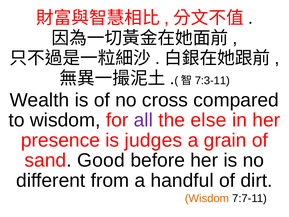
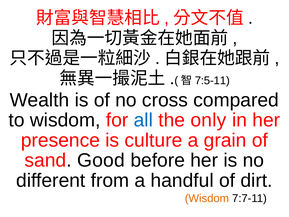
7:3-11: 7:3-11 -> 7:5-11
all colour: purple -> blue
else: else -> only
judges: judges -> culture
